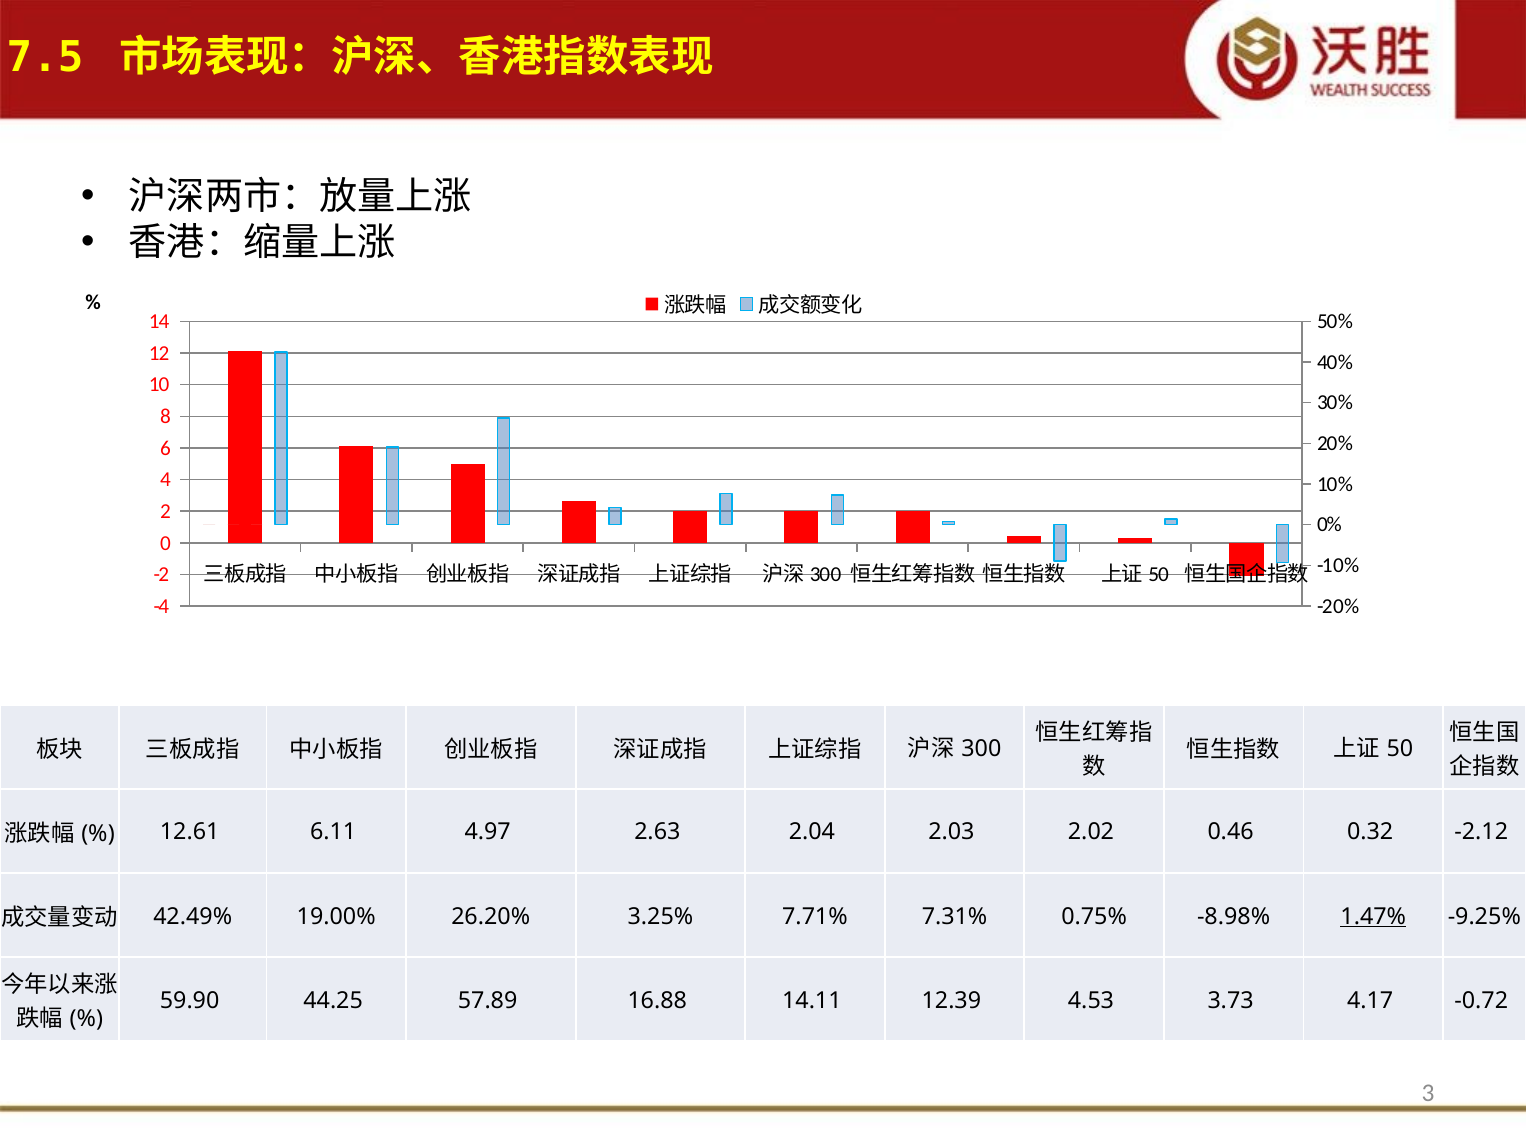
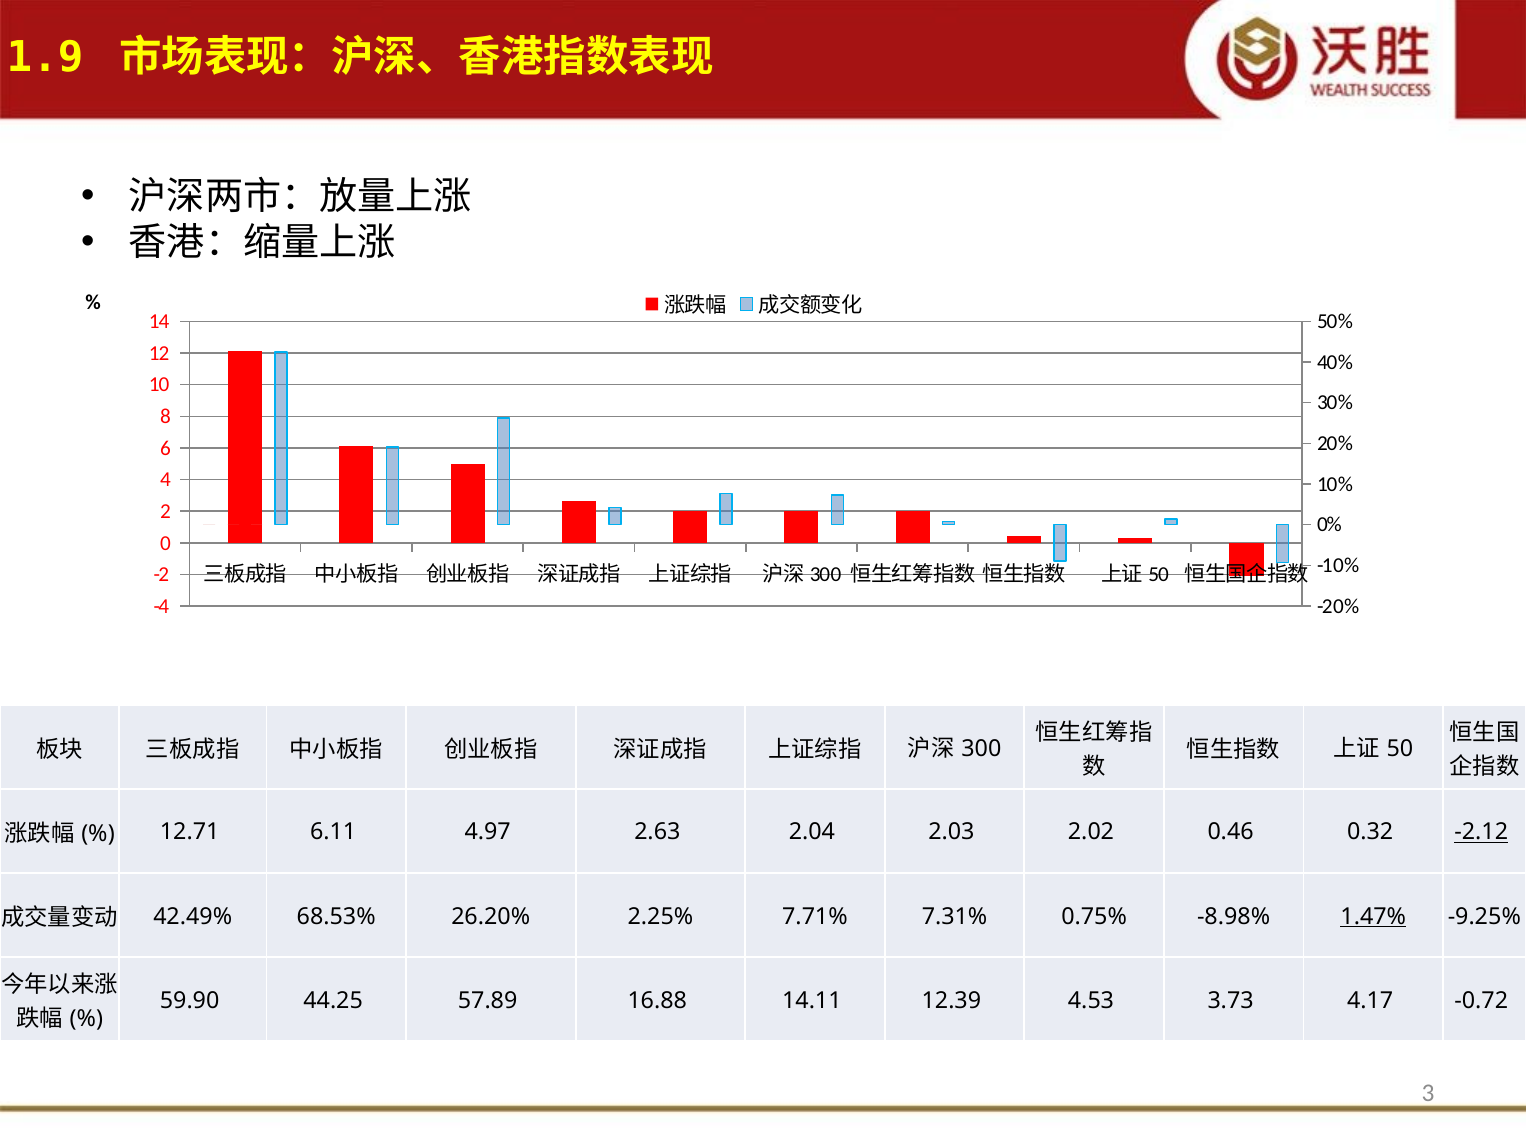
7.5: 7.5 -> 1.9
12.61: 12.61 -> 12.71
-2.12 underline: none -> present
19.00%: 19.00% -> 68.53%
3.25%: 3.25% -> 2.25%
